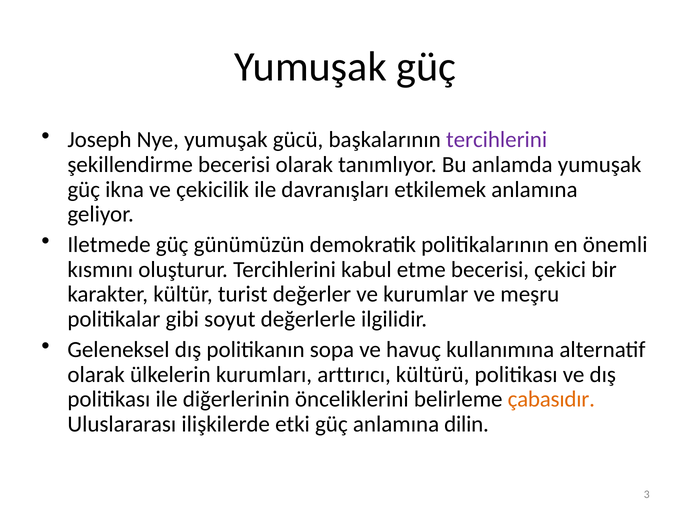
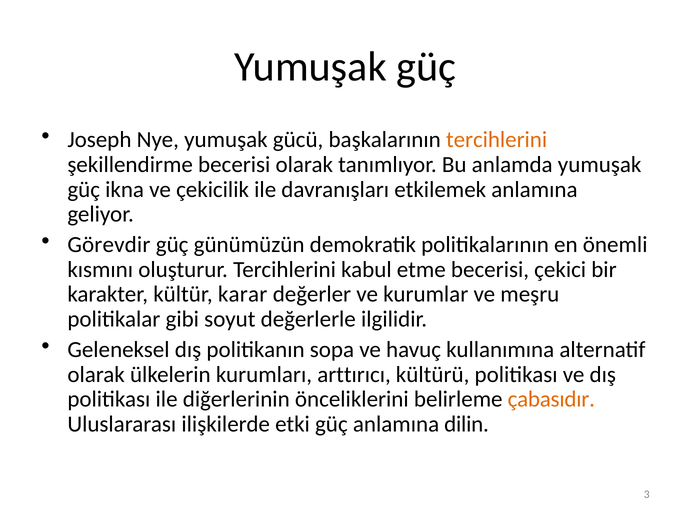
tercihlerini at (497, 140) colour: purple -> orange
Iletmede: Iletmede -> Görevdir
turist: turist -> karar
